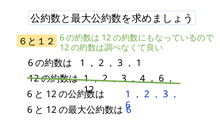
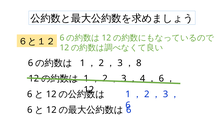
1 at (139, 63): 1 -> 8
